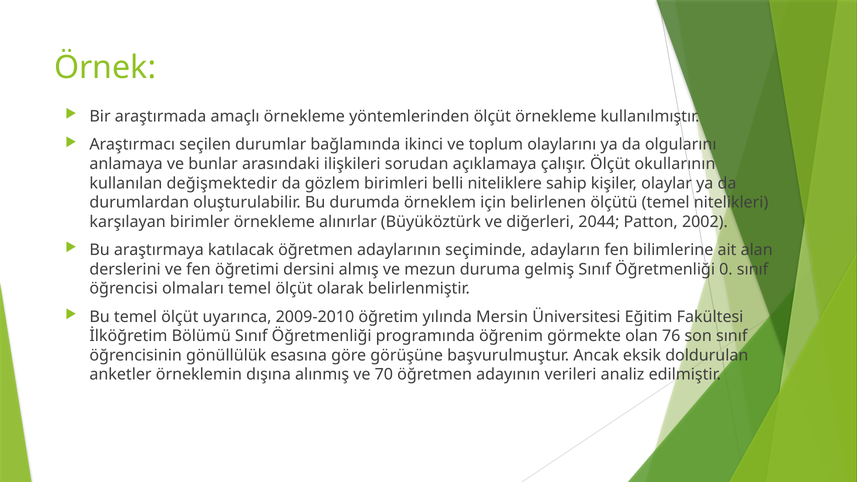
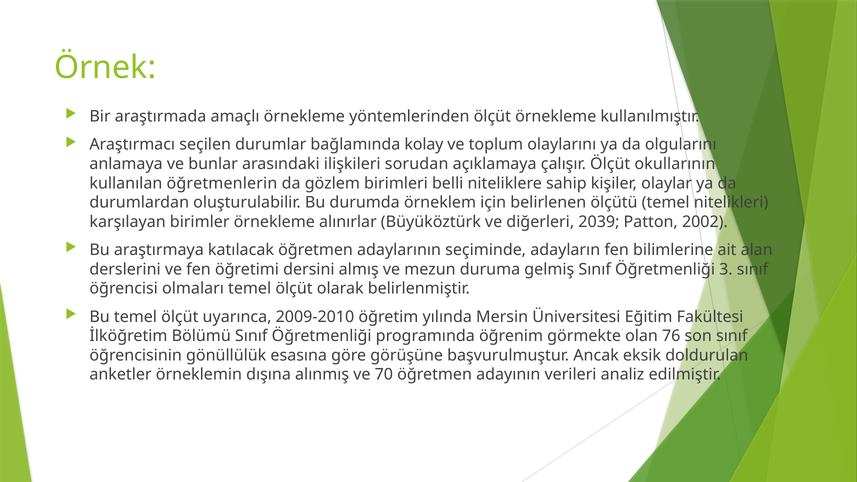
ikinci: ikinci -> kolay
değişmektedir: değişmektedir -> öğretmenlerin
2044: 2044 -> 2039
0: 0 -> 3
